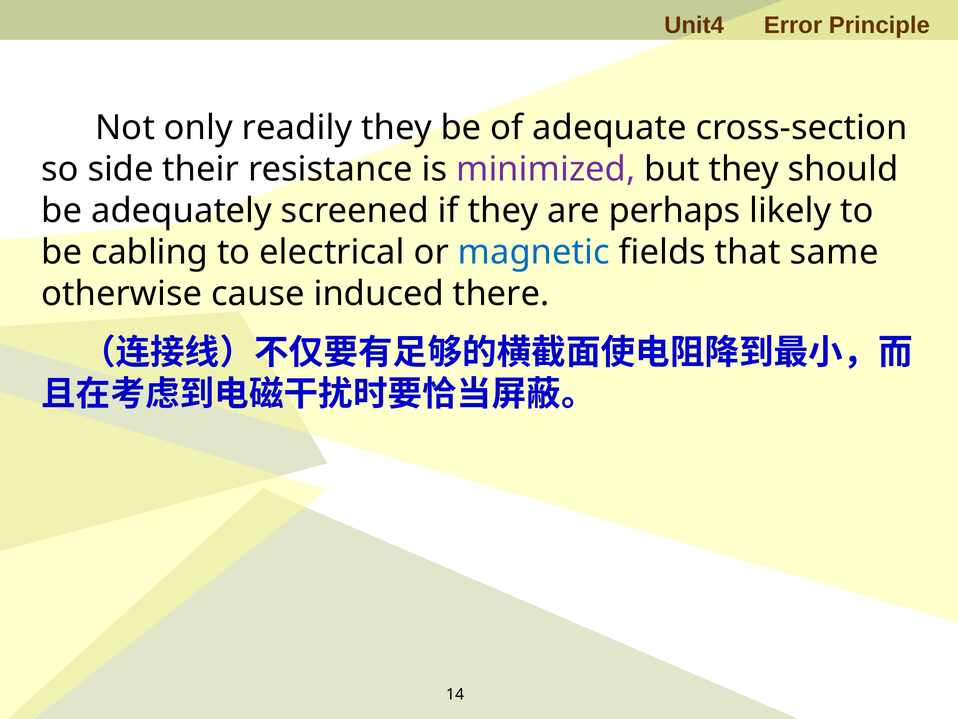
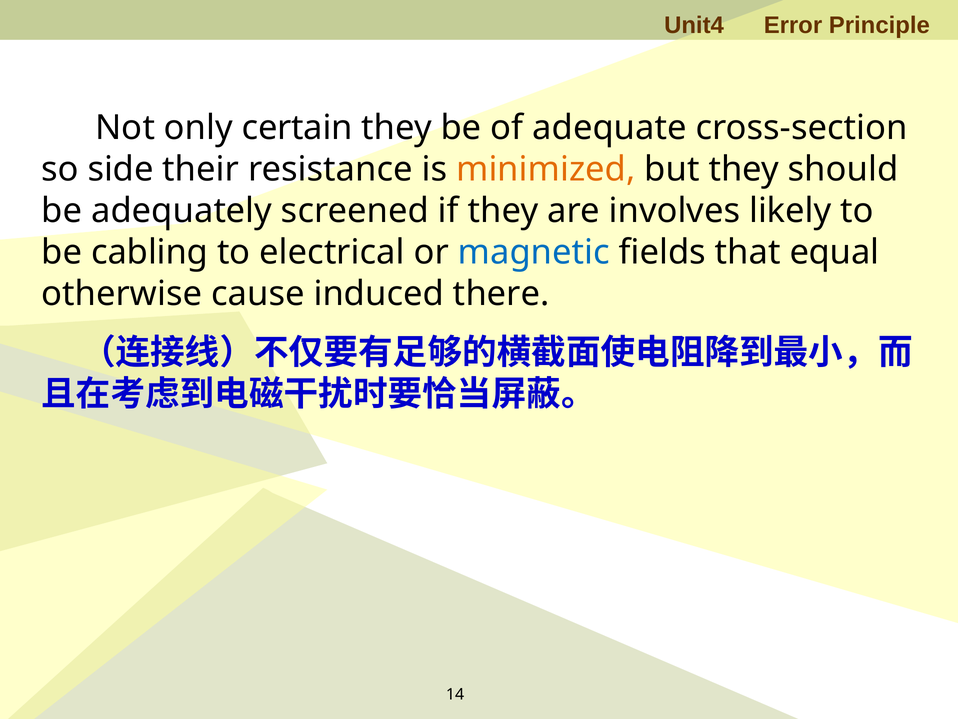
readily: readily -> certain
minimized colour: purple -> orange
perhaps: perhaps -> involves
same: same -> equal
